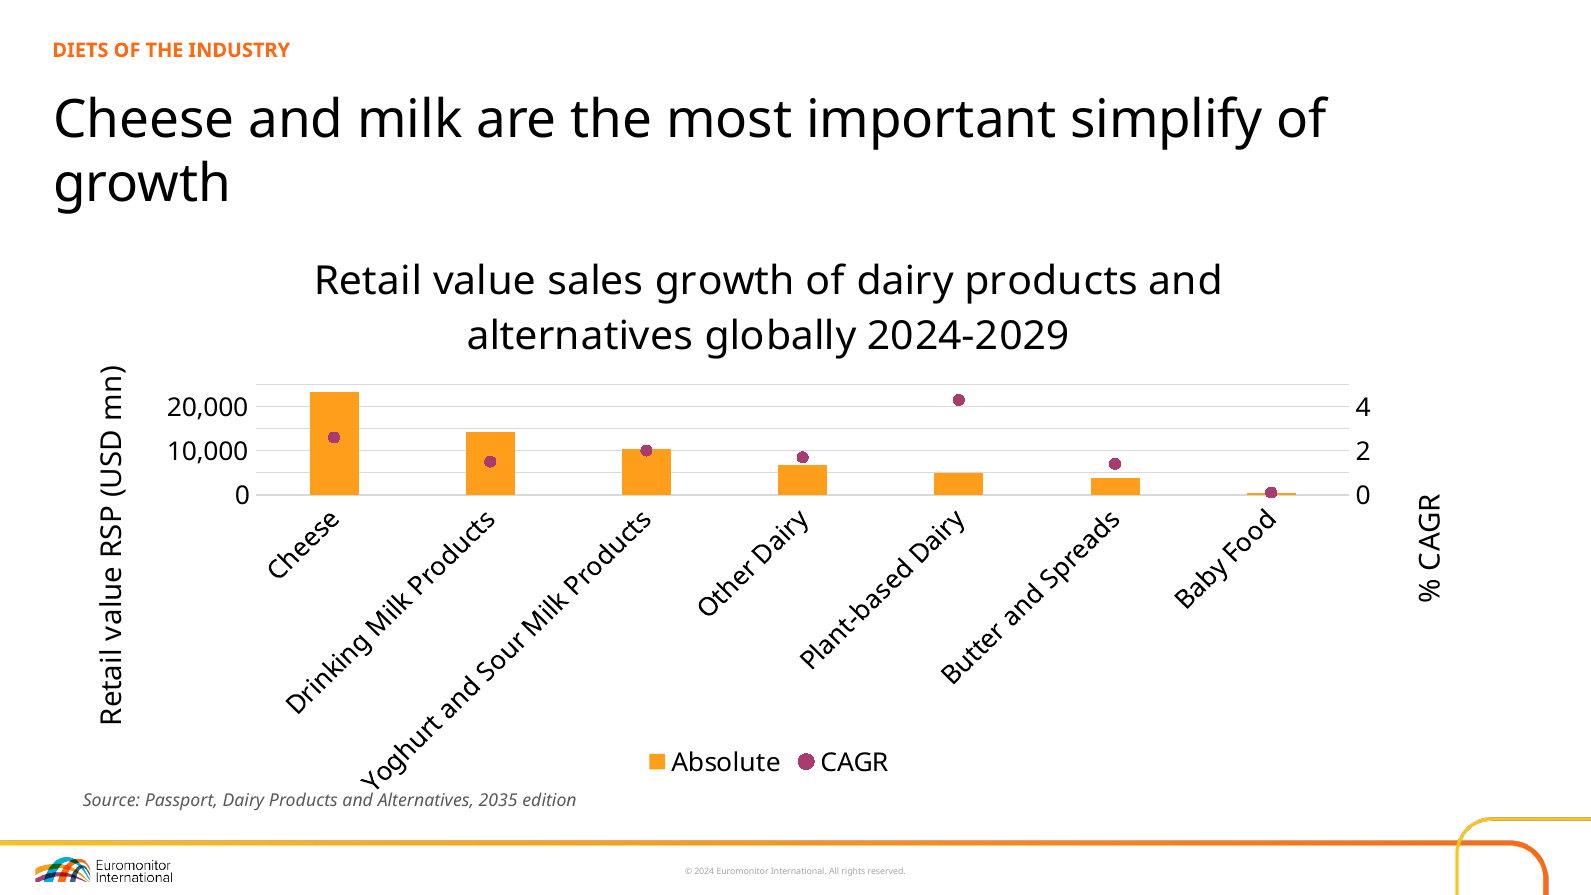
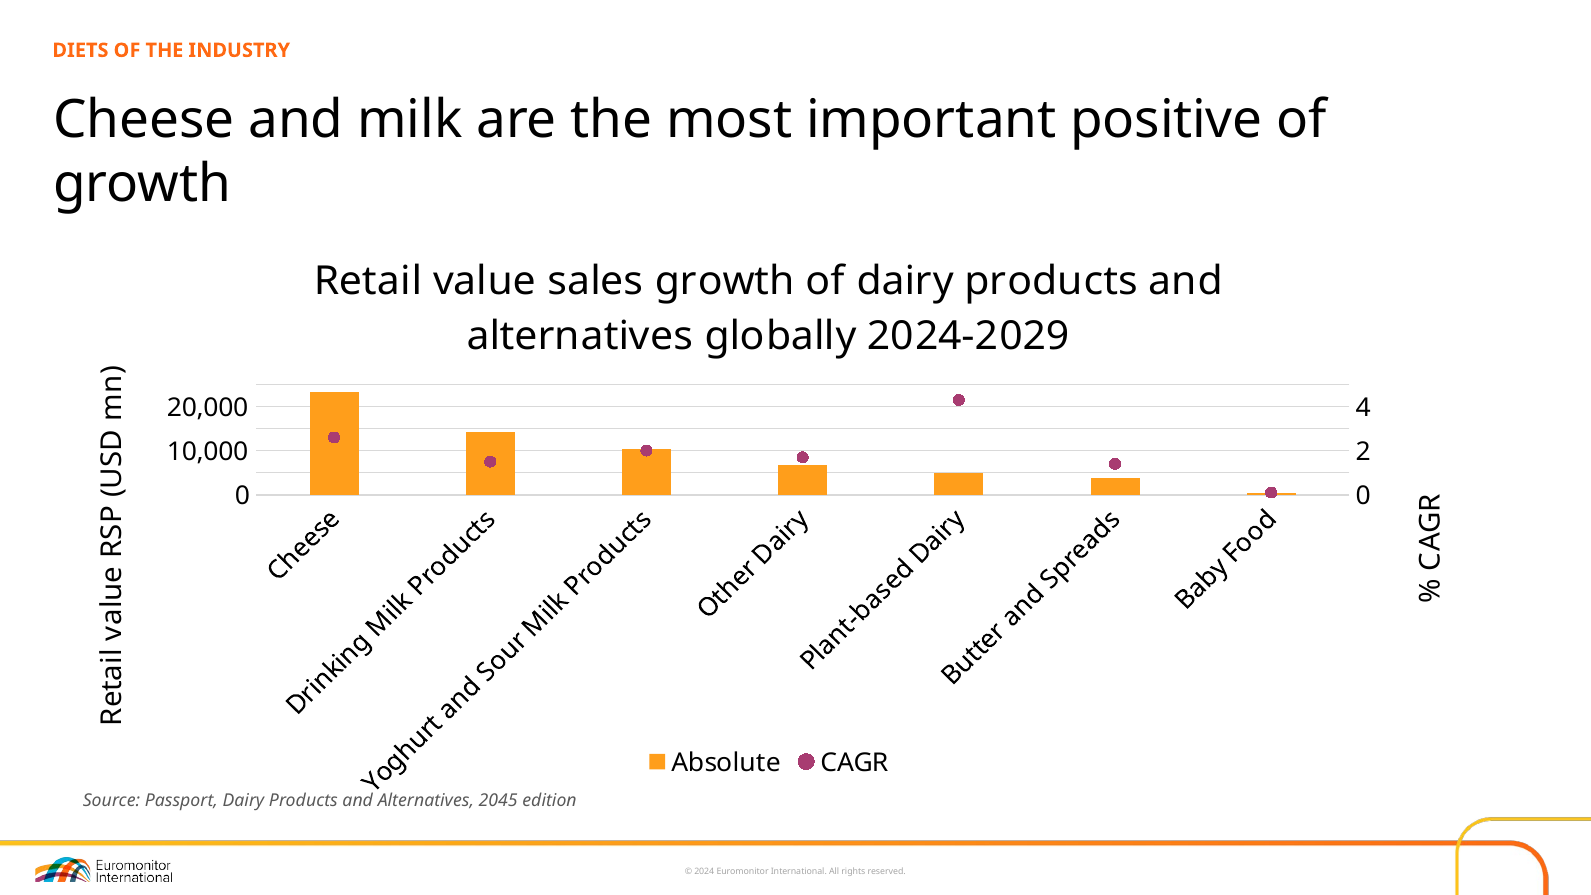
simplify: simplify -> positive
2035: 2035 -> 2045
